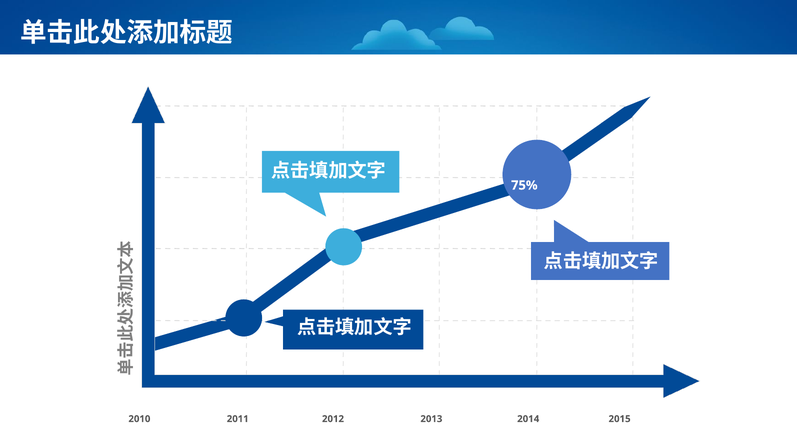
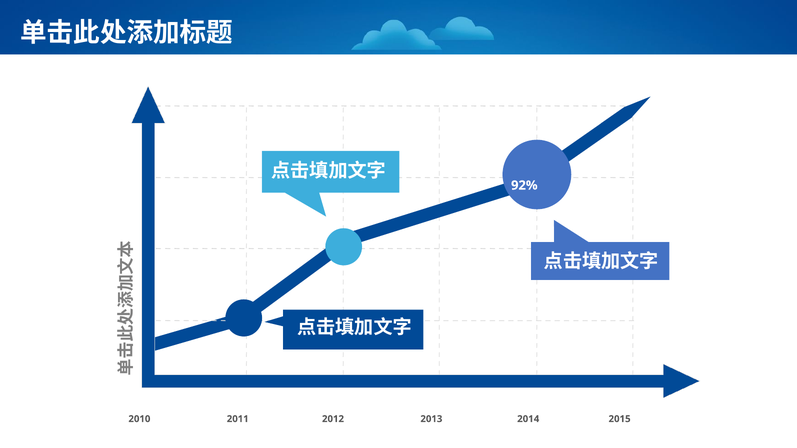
75%: 75% -> 92%
